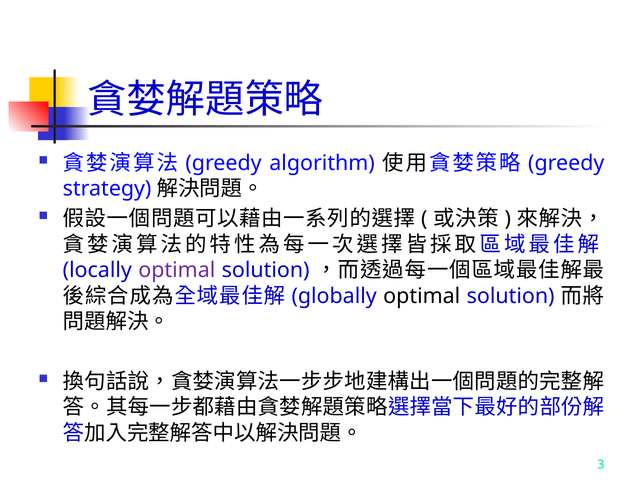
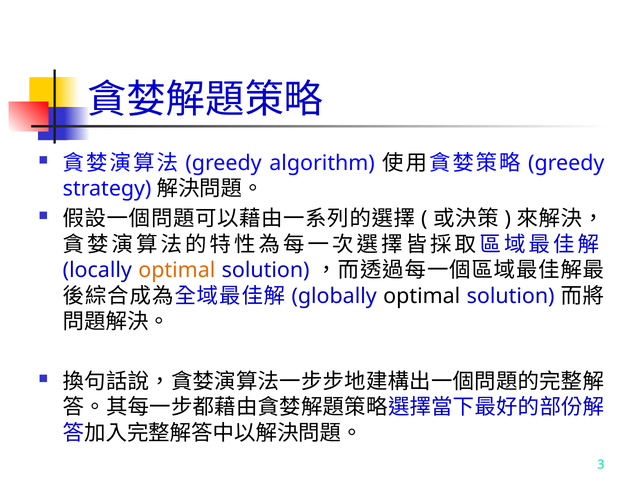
optimal at (177, 270) colour: purple -> orange
